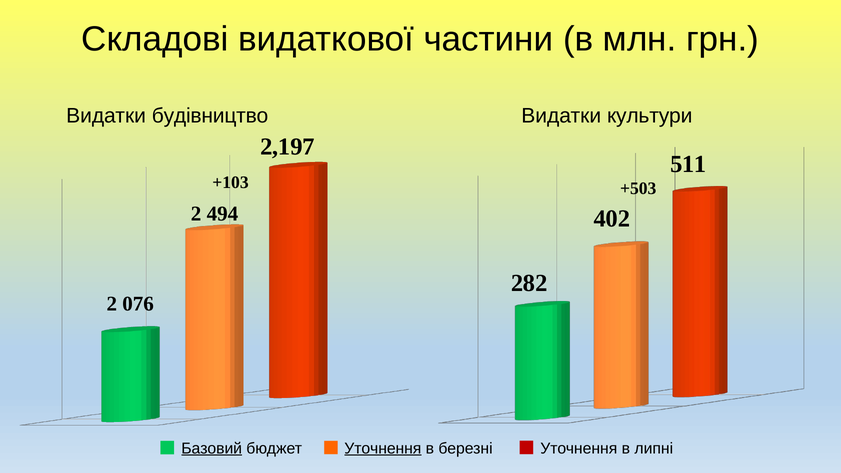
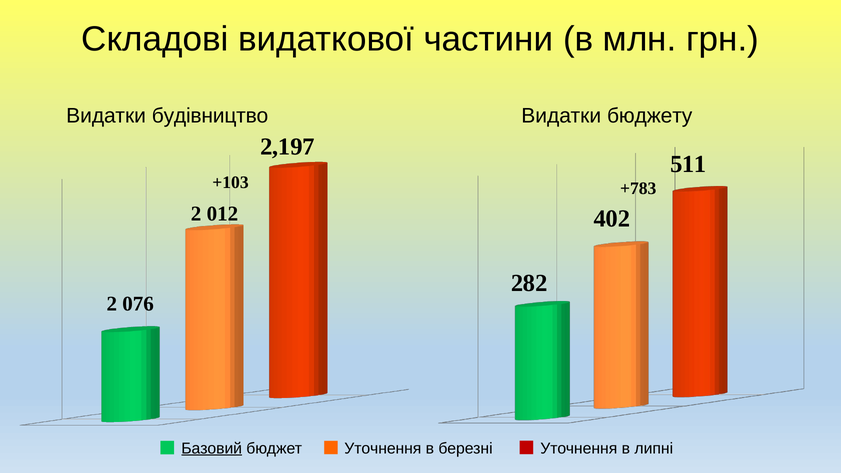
культури: культури -> бюджету
+503: +503 -> +783
494: 494 -> 012
Уточнення at (383, 448) underline: present -> none
